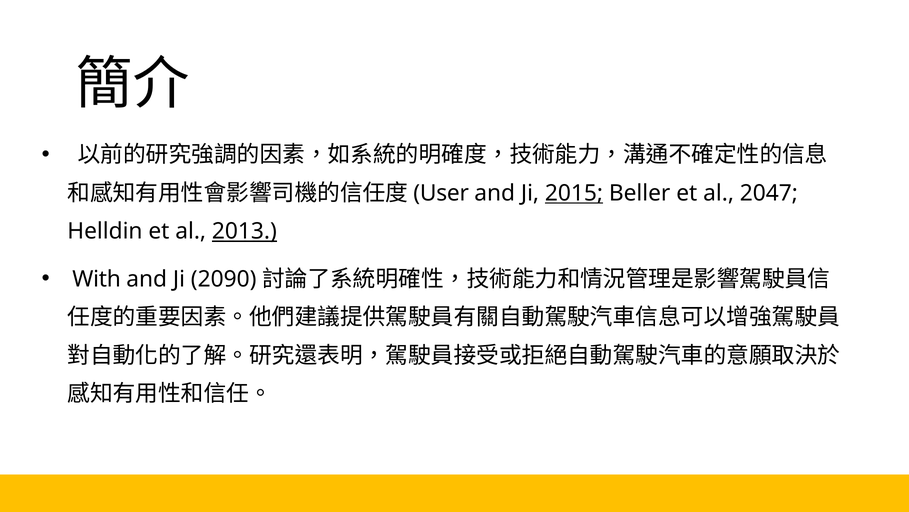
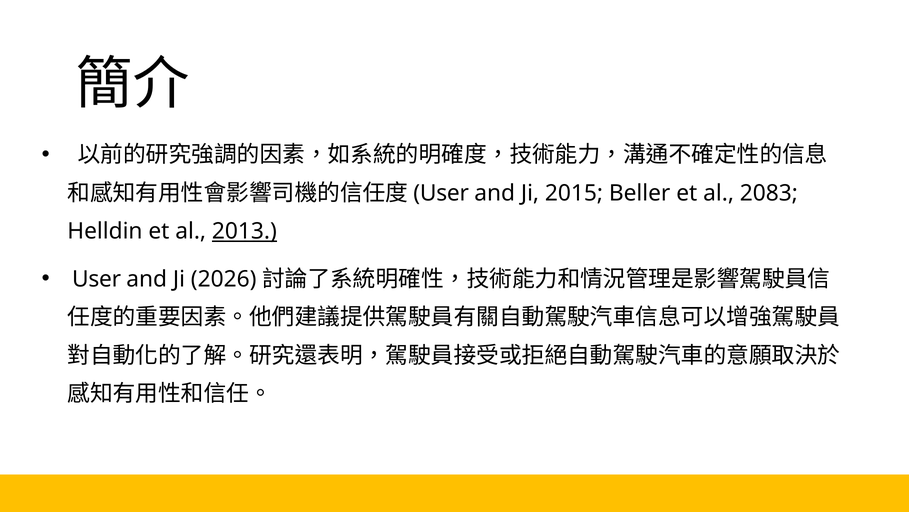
2015 underline: present -> none
2047: 2047 -> 2083
With at (97, 279): With -> User
2090: 2090 -> 2026
